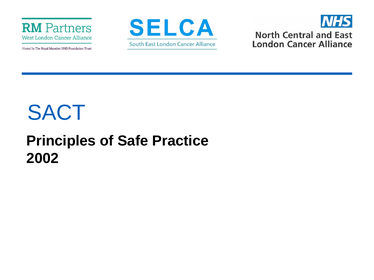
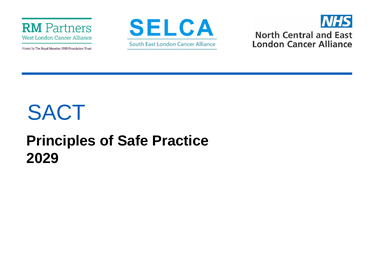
2002: 2002 -> 2029
